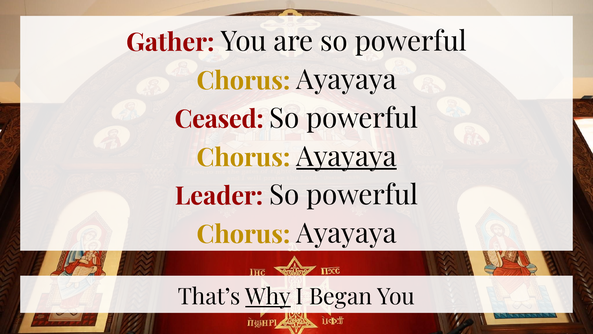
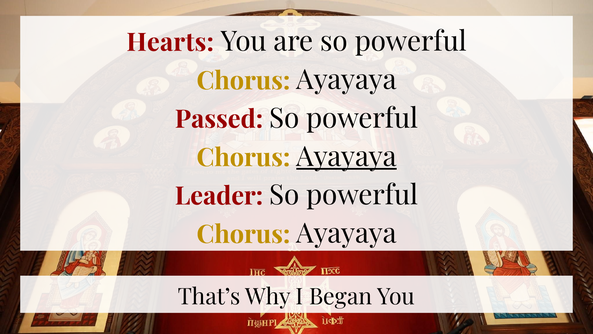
Gather: Gather -> Hearts
Ceased: Ceased -> Passed
Why underline: present -> none
